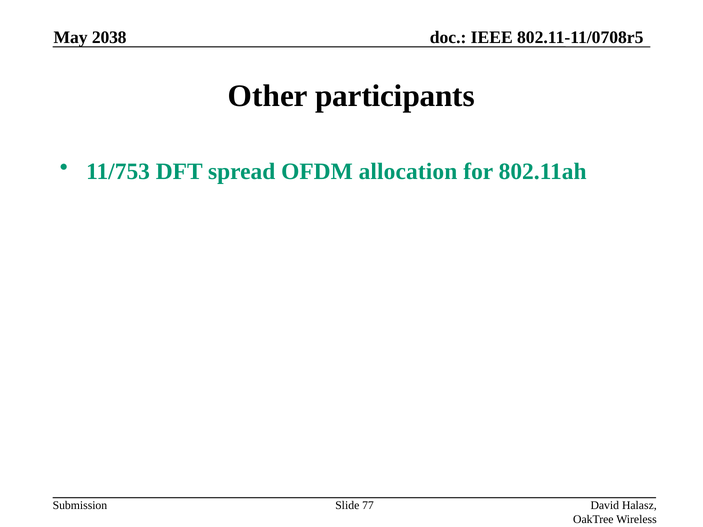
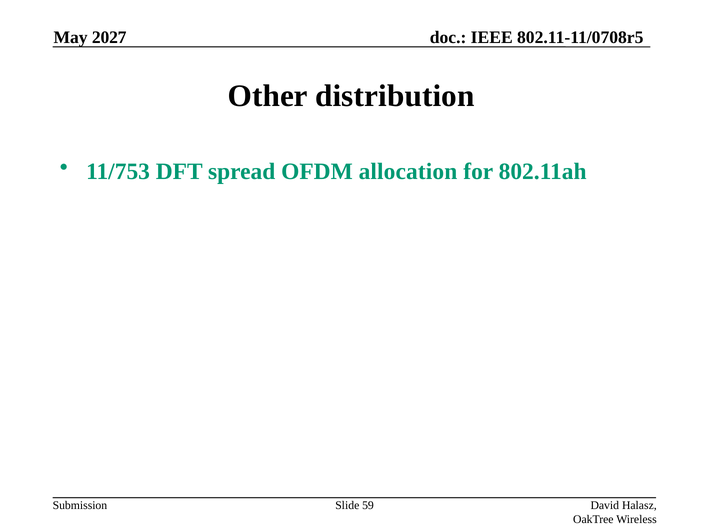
2038: 2038 -> 2027
participants: participants -> distribution
77: 77 -> 59
